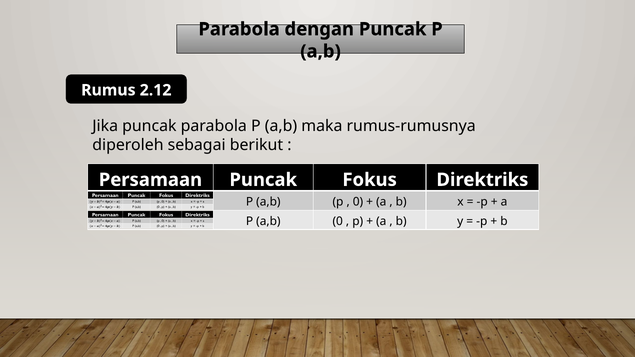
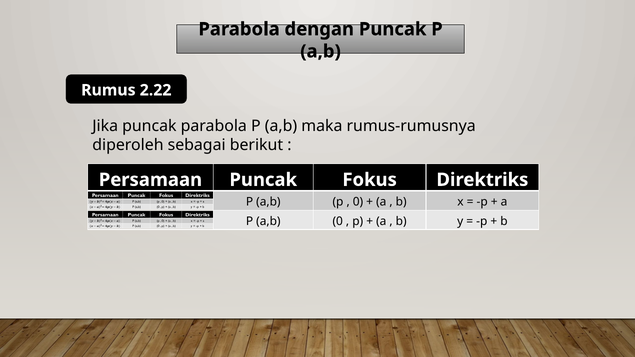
2.12: 2.12 -> 2.22
